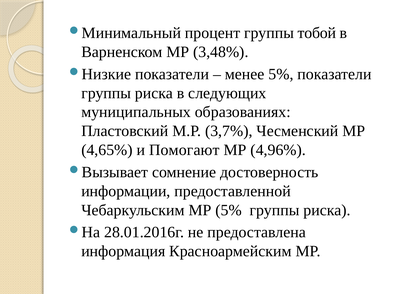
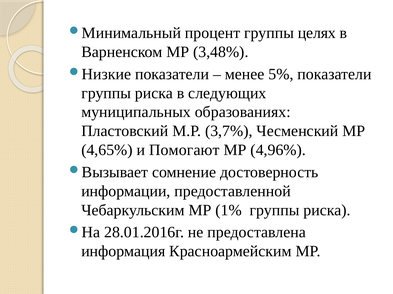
тобой: тобой -> целях
МР 5%: 5% -> 1%
